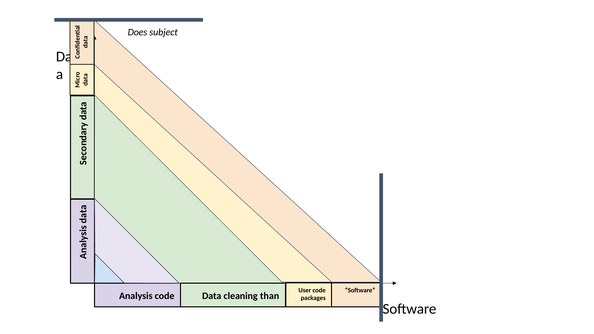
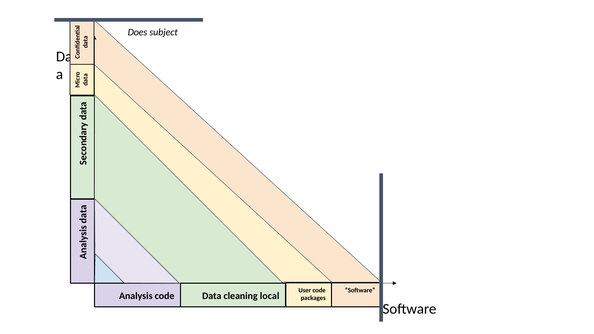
than: than -> local
